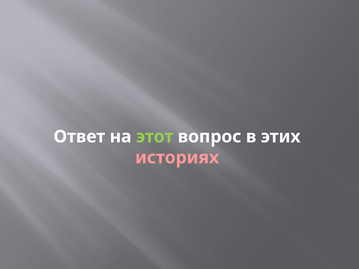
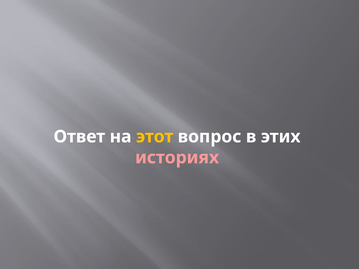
этот colour: light green -> yellow
